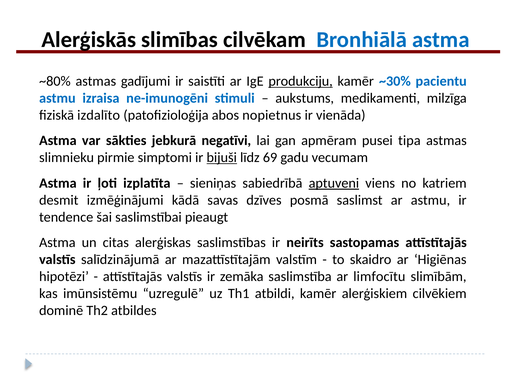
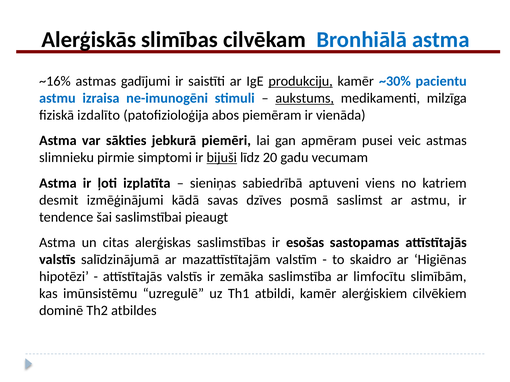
~80%: ~80% -> ~16%
aukstums underline: none -> present
nopietnus: nopietnus -> piemēram
negatīvi: negatīvi -> piemēri
tipa: tipa -> veic
69: 69 -> 20
aptuveni underline: present -> none
neirīts: neirīts -> esošas
